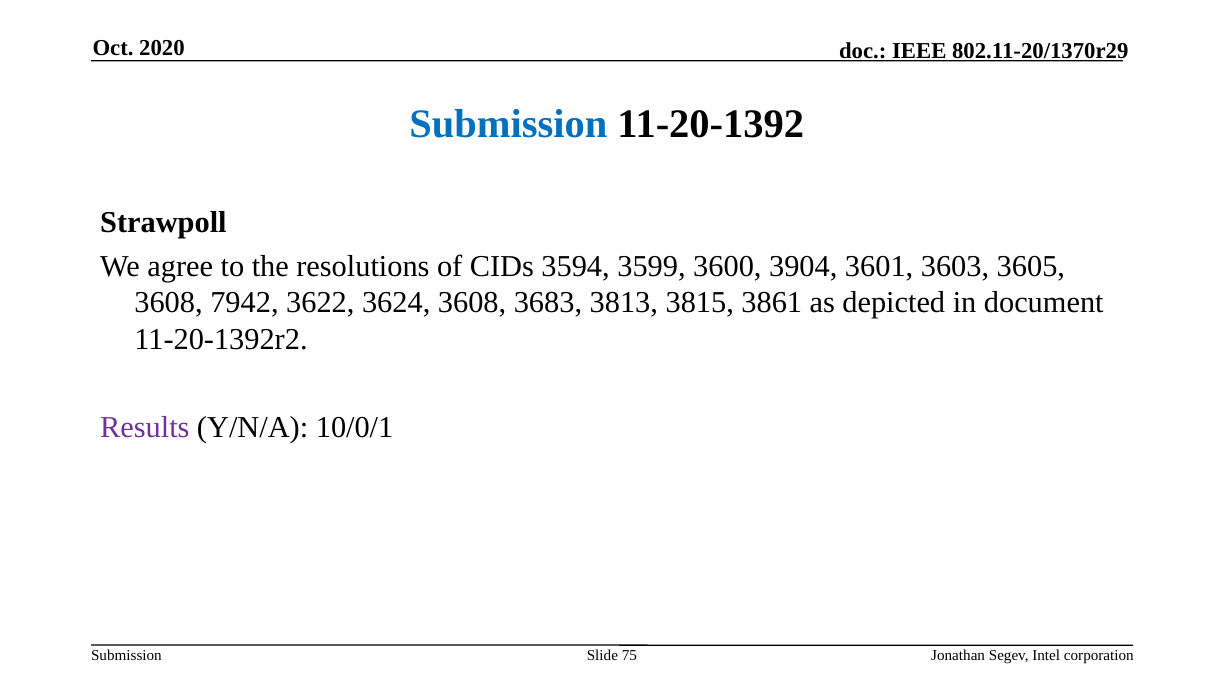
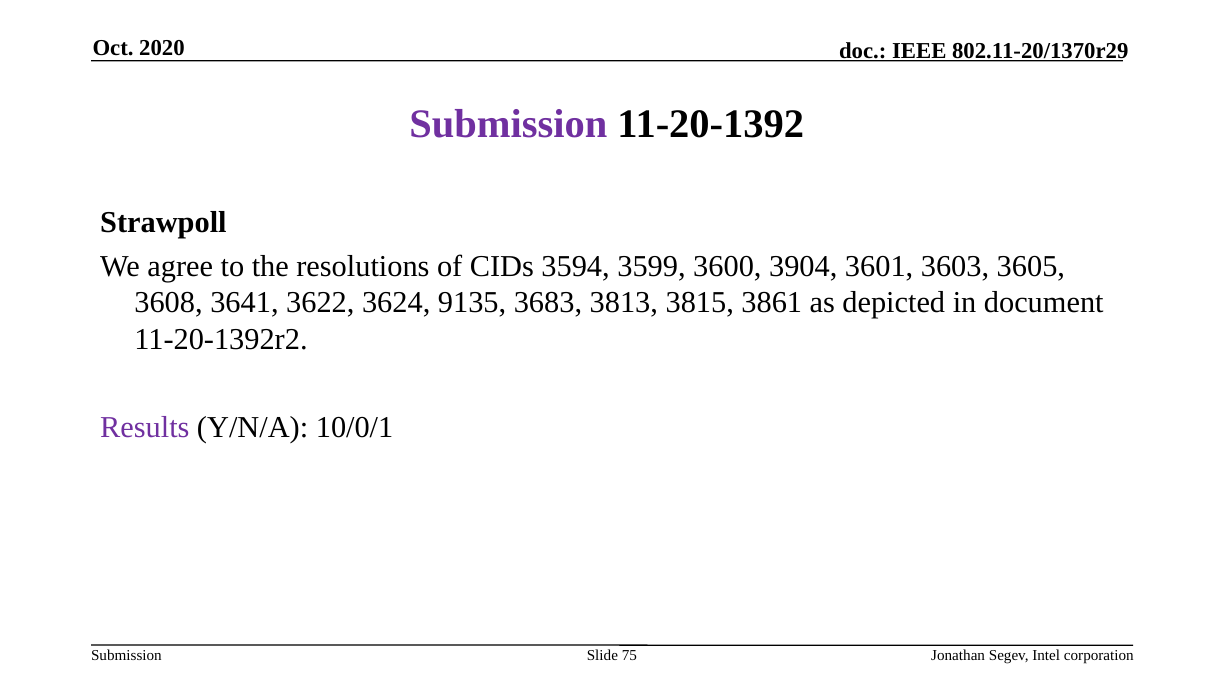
Submission at (508, 124) colour: blue -> purple
7942: 7942 -> 3641
3624 3608: 3608 -> 9135
